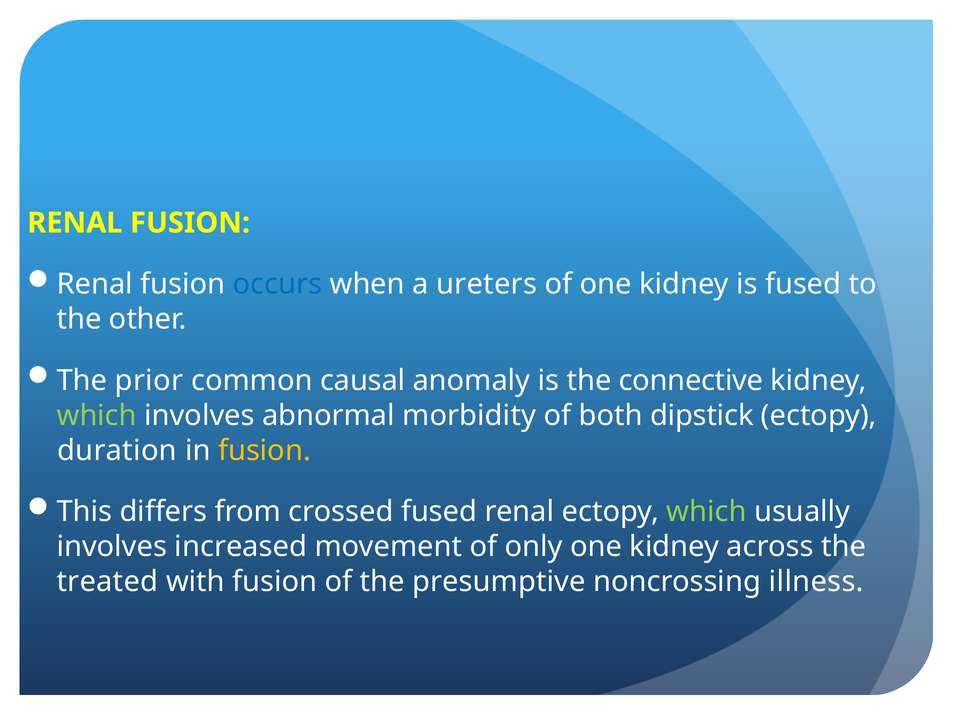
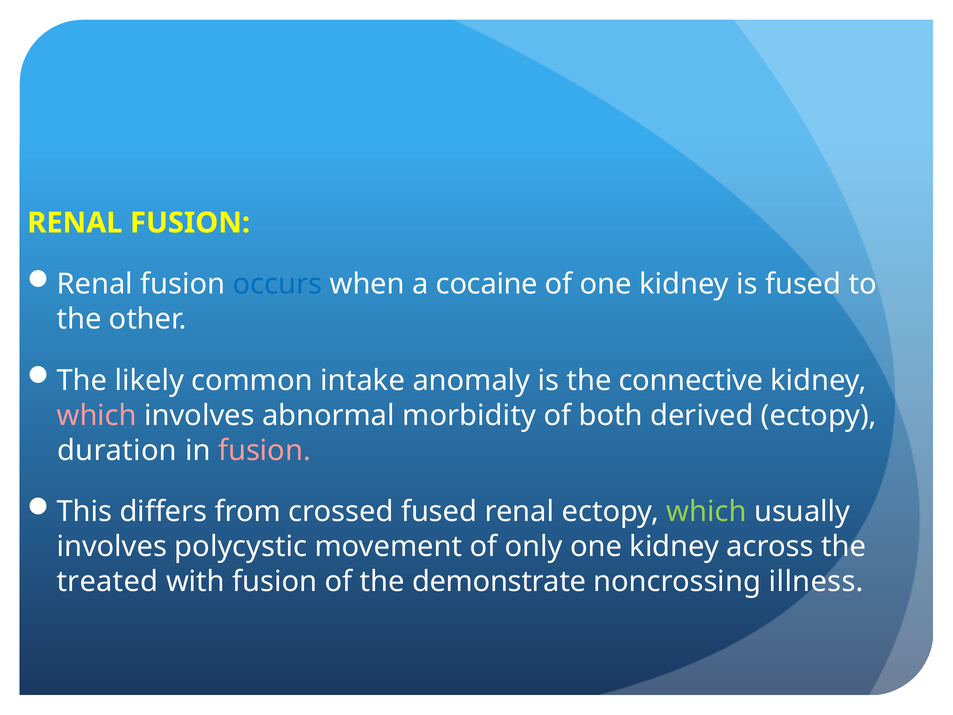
ureters: ureters -> cocaine
prior: prior -> likely
causal: causal -> intake
which at (97, 415) colour: light green -> pink
dipstick: dipstick -> derived
fusion at (264, 450) colour: yellow -> pink
increased: increased -> polycystic
presumptive: presumptive -> demonstrate
